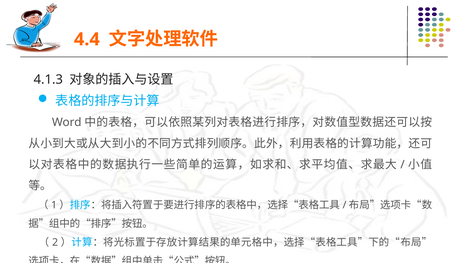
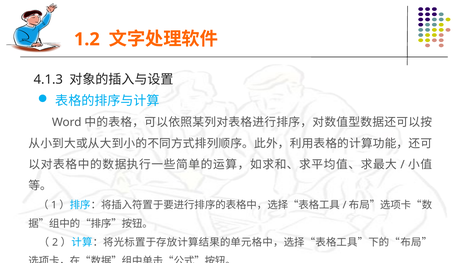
4.4: 4.4 -> 1.2
